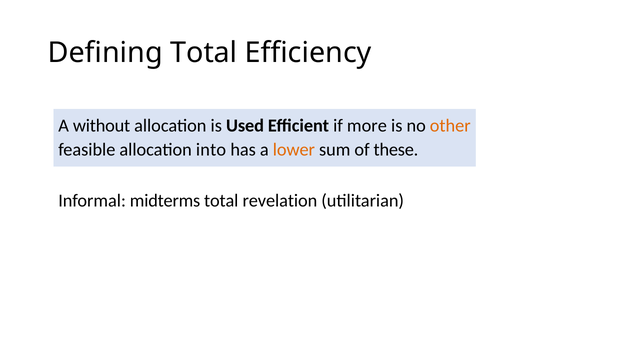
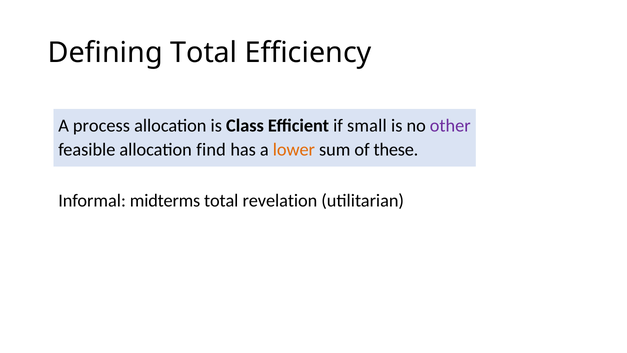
without: without -> process
Used: Used -> Class
more: more -> small
other colour: orange -> purple
into: into -> find
